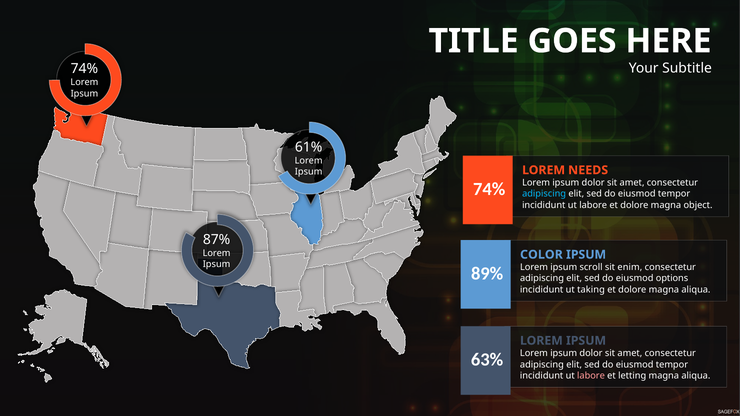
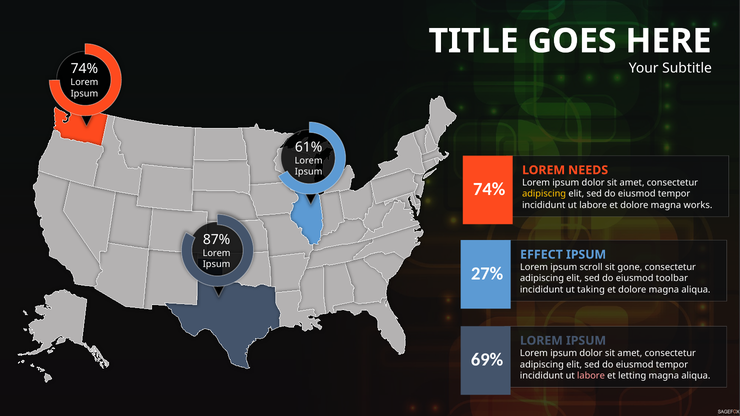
adipiscing at (544, 194) colour: light blue -> yellow
object: object -> works
COLOR: COLOR -> EFFECT
enim: enim -> gone
89%: 89% -> 27%
options: options -> toolbar
63%: 63% -> 69%
